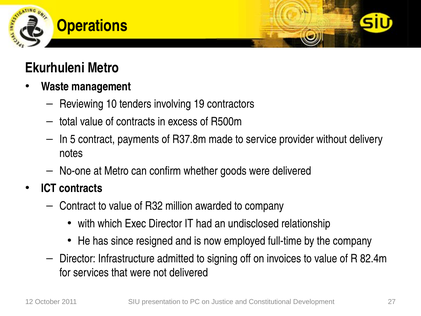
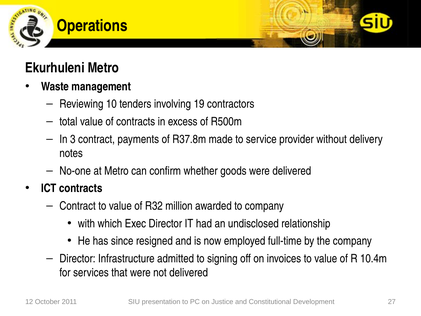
5: 5 -> 3
82.4m: 82.4m -> 10.4m
